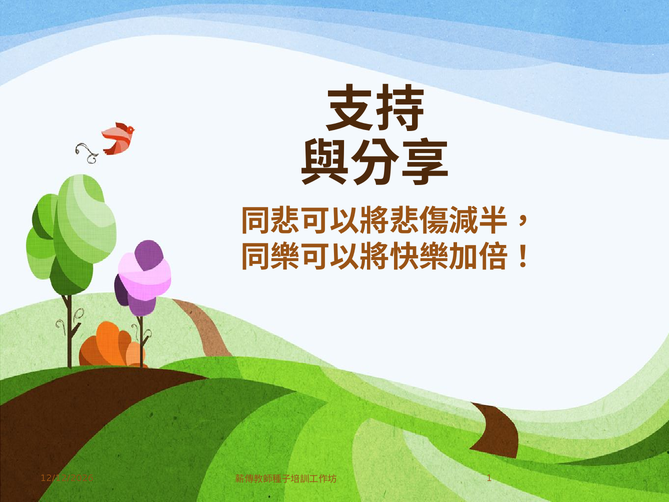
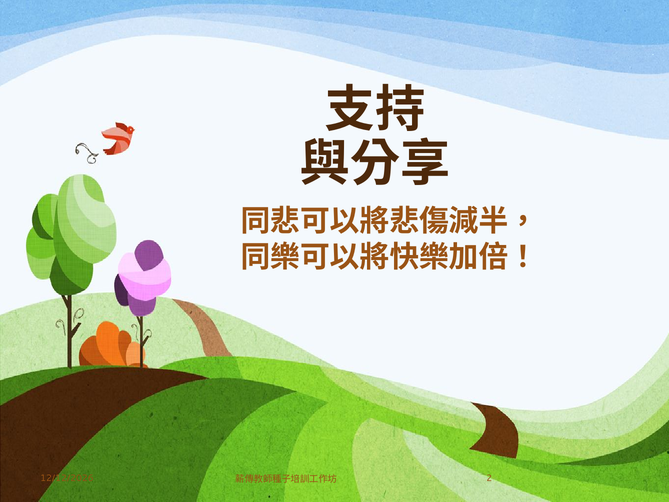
1: 1 -> 2
